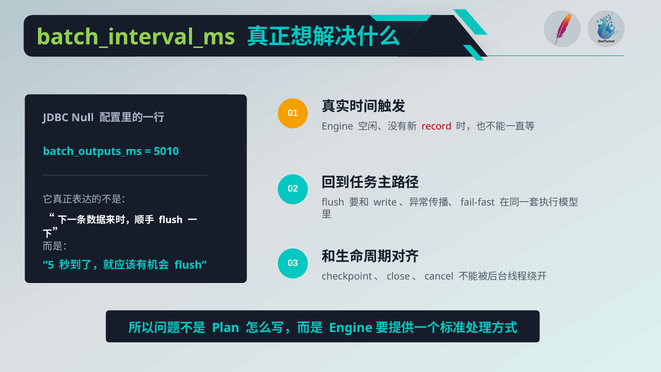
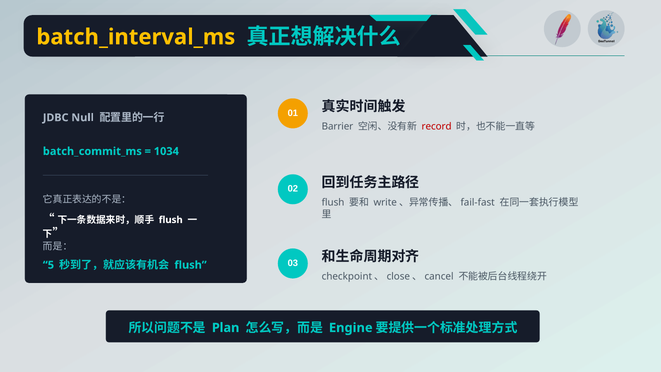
batch_interval_ms colour: light green -> yellow
Engine at (337, 127): Engine -> Barrier
batch_outputs_ms: batch_outputs_ms -> batch_commit_ms
5010: 5010 -> 1034
